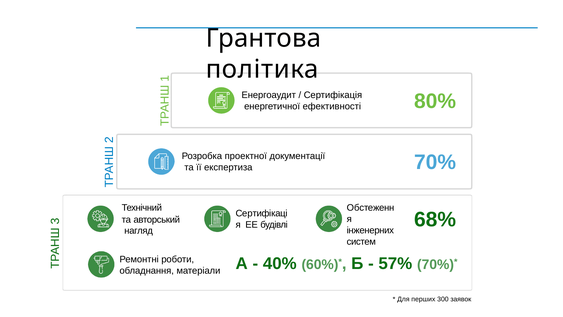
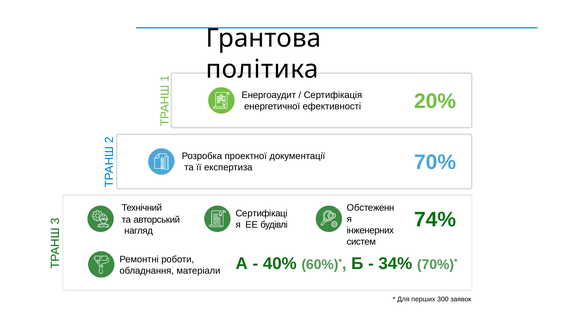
80%: 80% -> 20%
68%: 68% -> 74%
57%: 57% -> 34%
